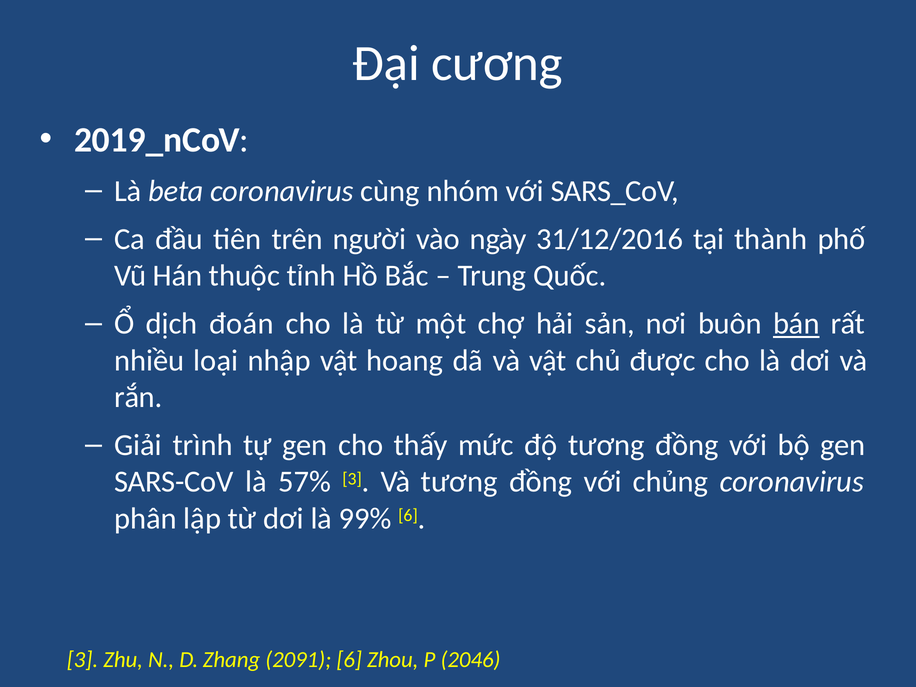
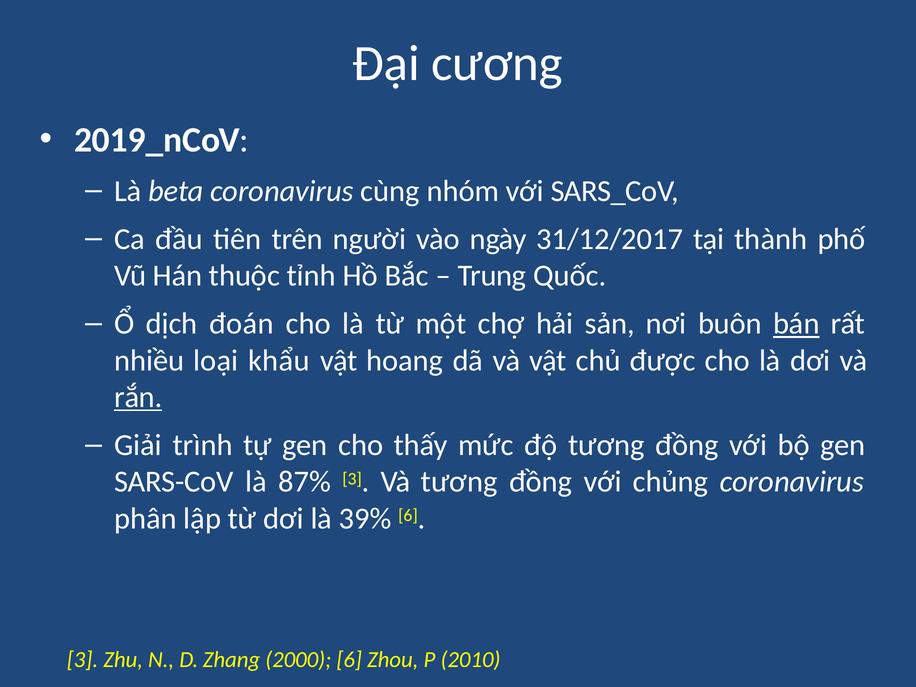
31/12/2016: 31/12/2016 -> 31/12/2017
nhập: nhập -> khẩu
rắn underline: none -> present
57%: 57% -> 87%
99%: 99% -> 39%
2091: 2091 -> 2000
2046: 2046 -> 2010
